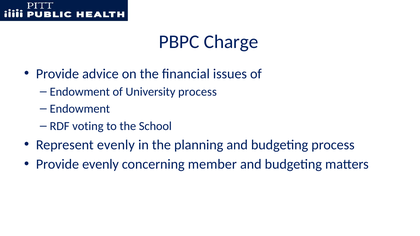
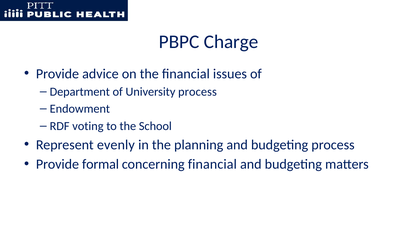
Endowment at (80, 92): Endowment -> Department
Provide evenly: evenly -> formal
concerning member: member -> financial
